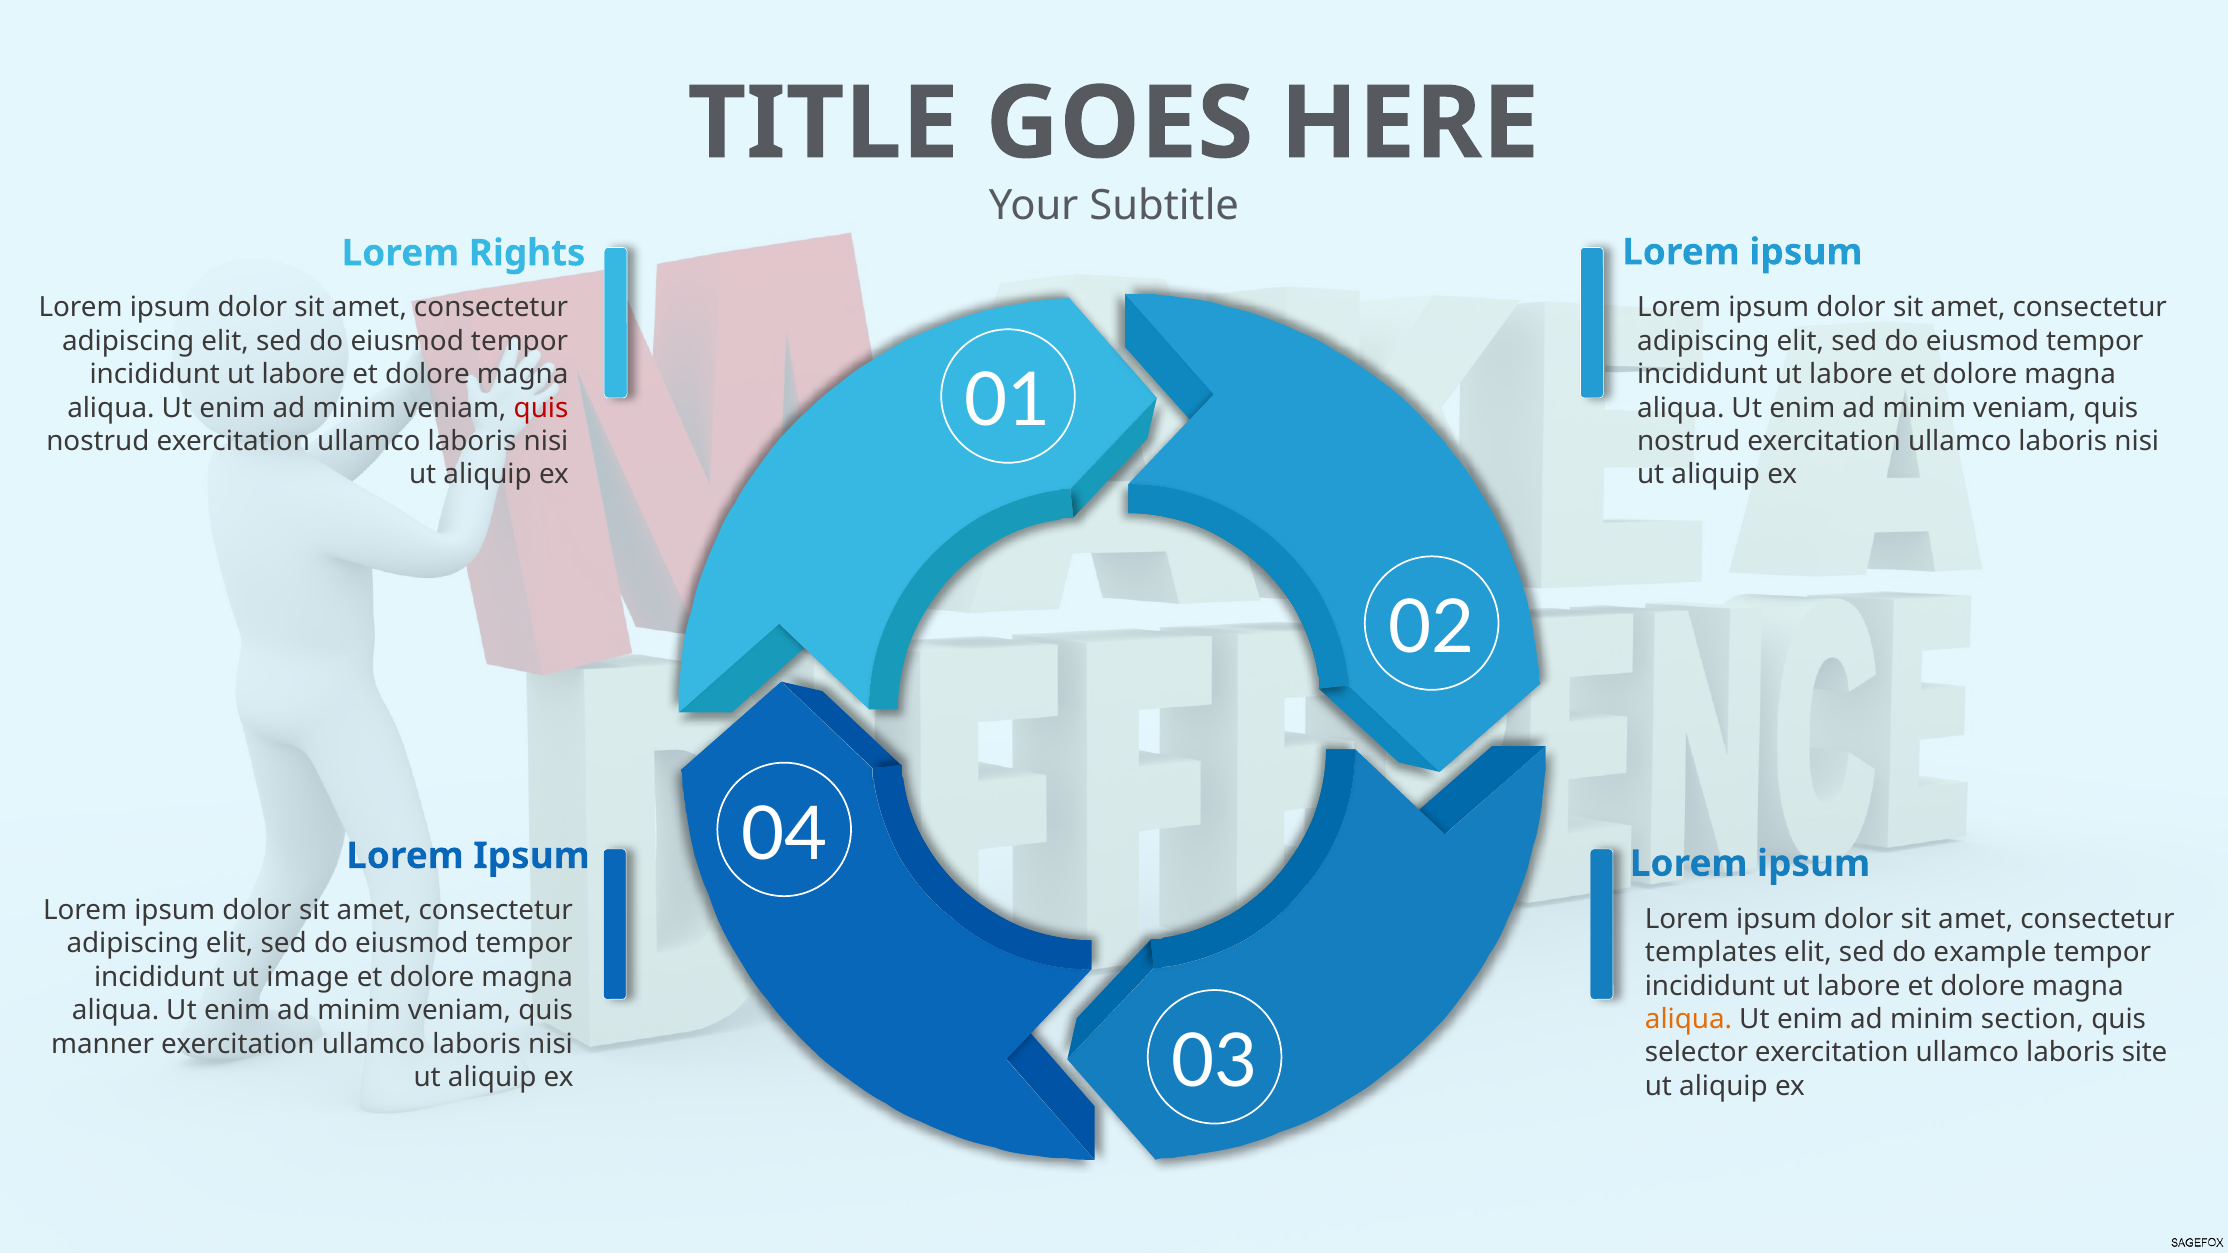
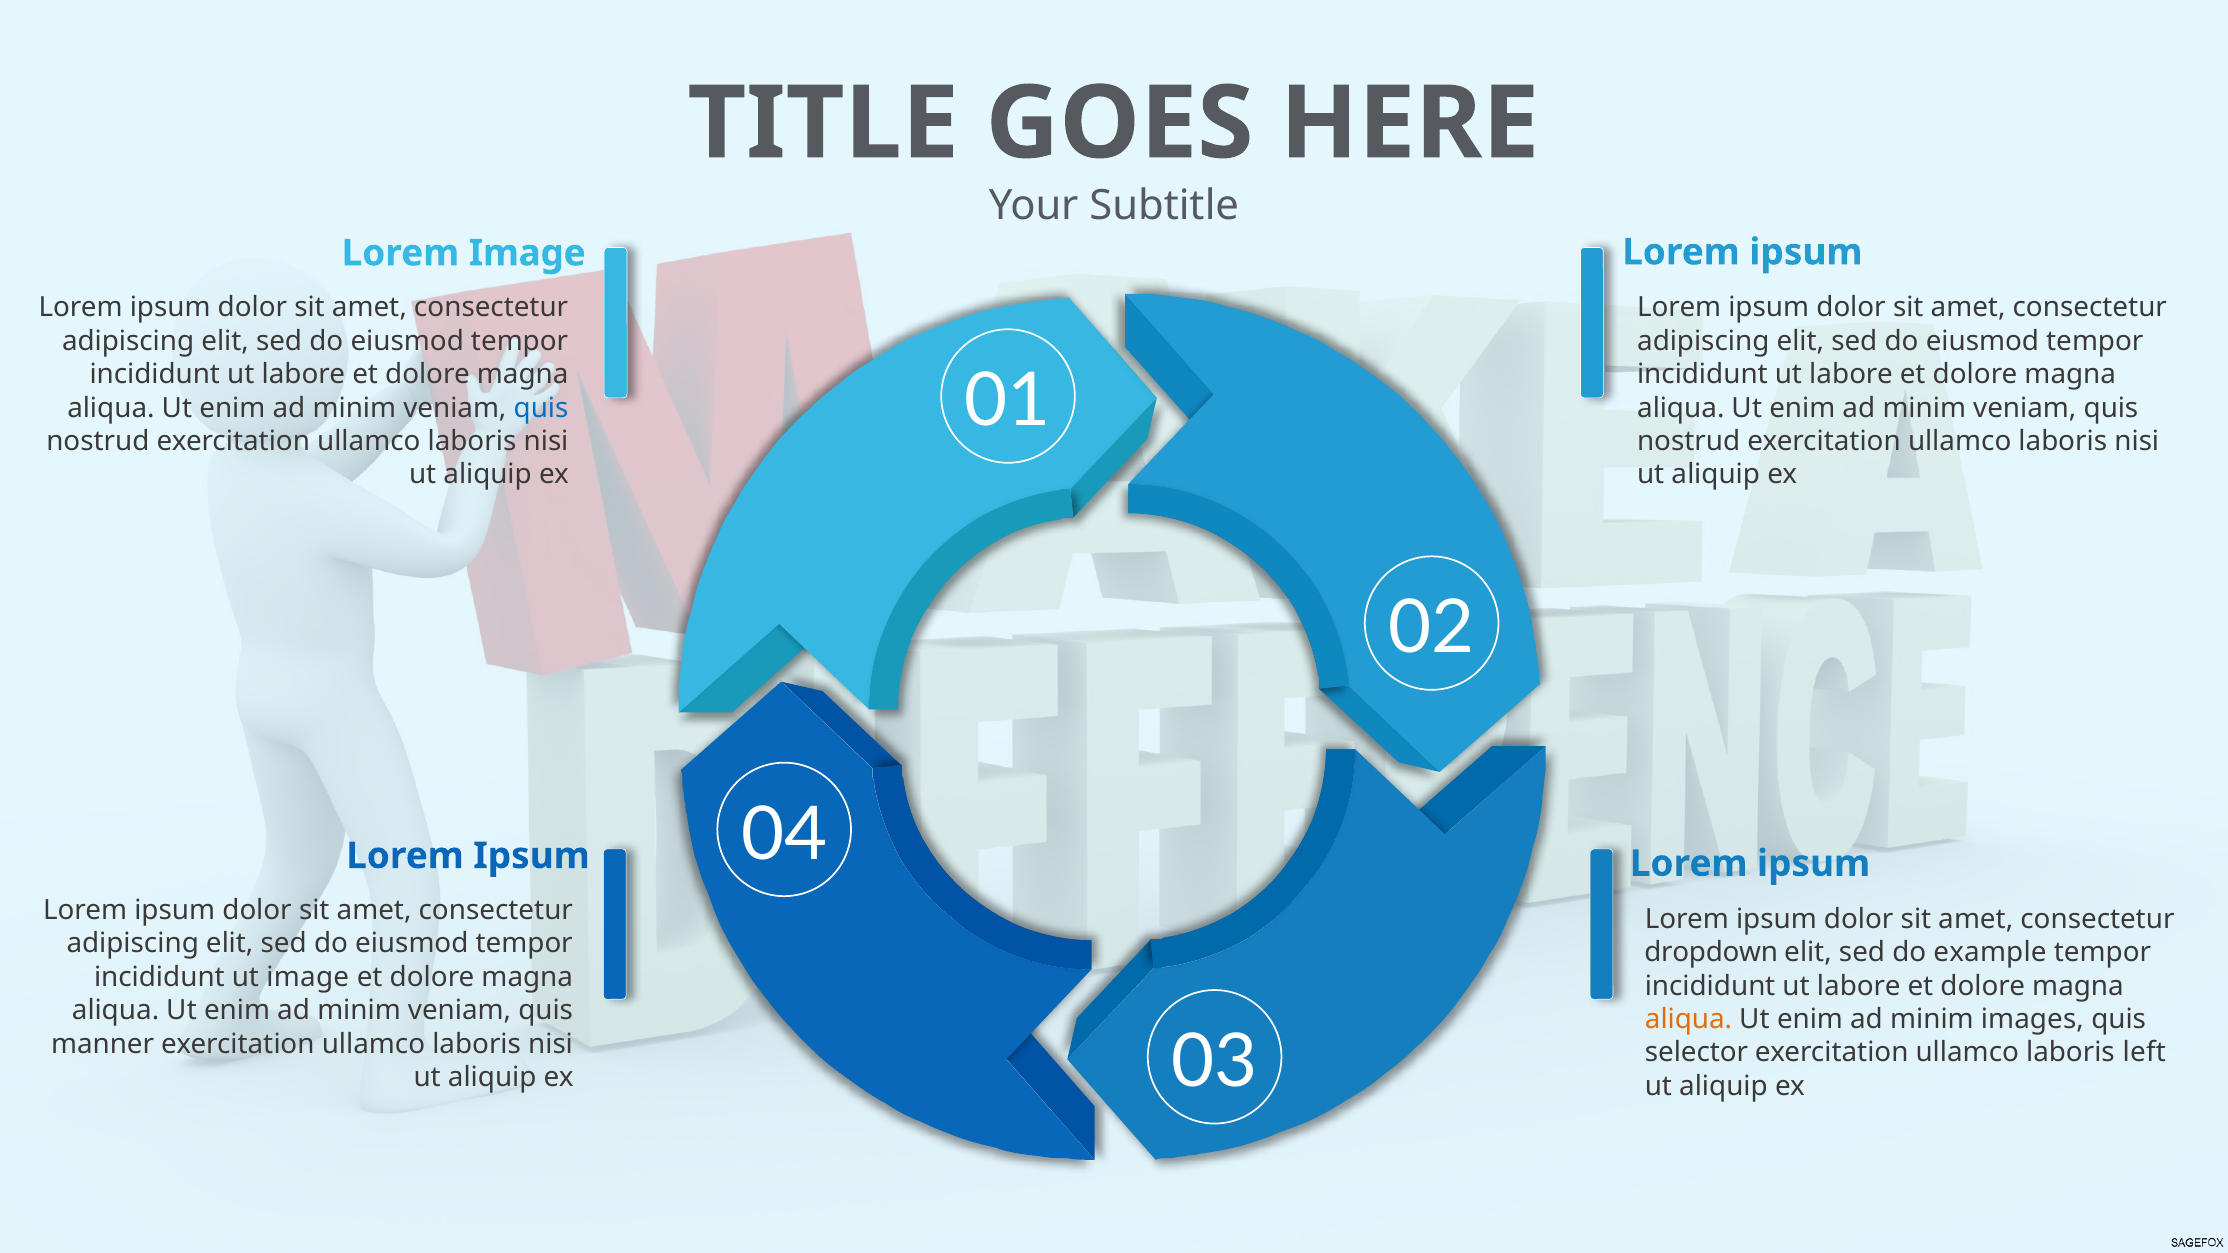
Lorem Rights: Rights -> Image
quis at (541, 408) colour: red -> blue
templates: templates -> dropdown
section: section -> images
site: site -> left
